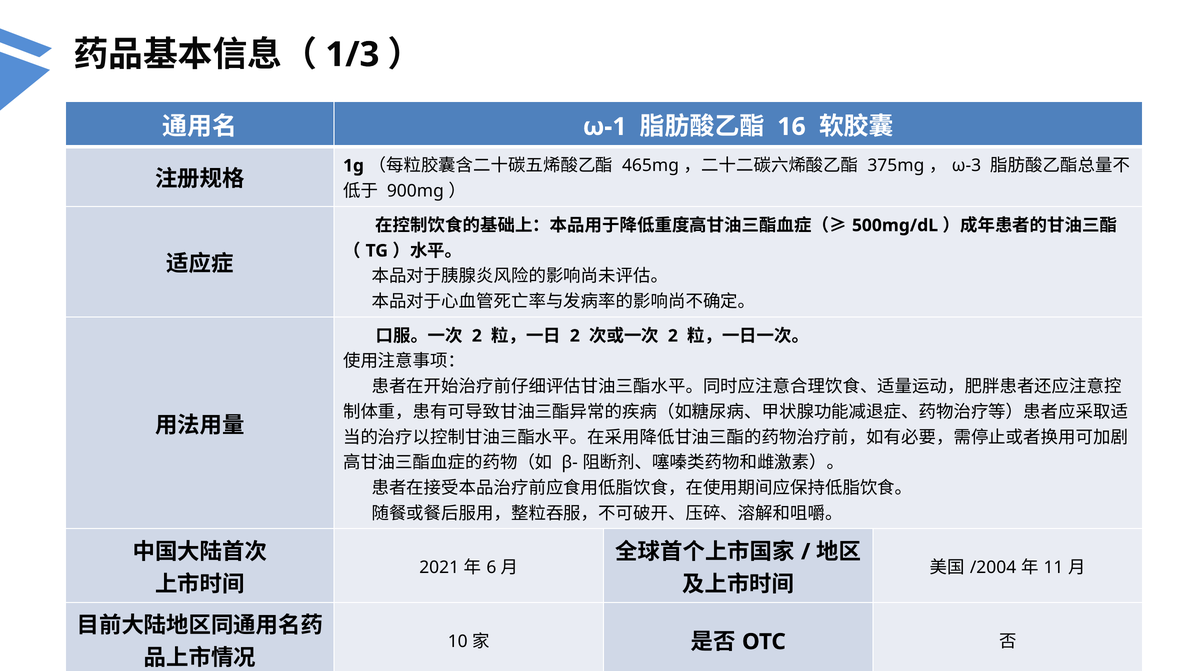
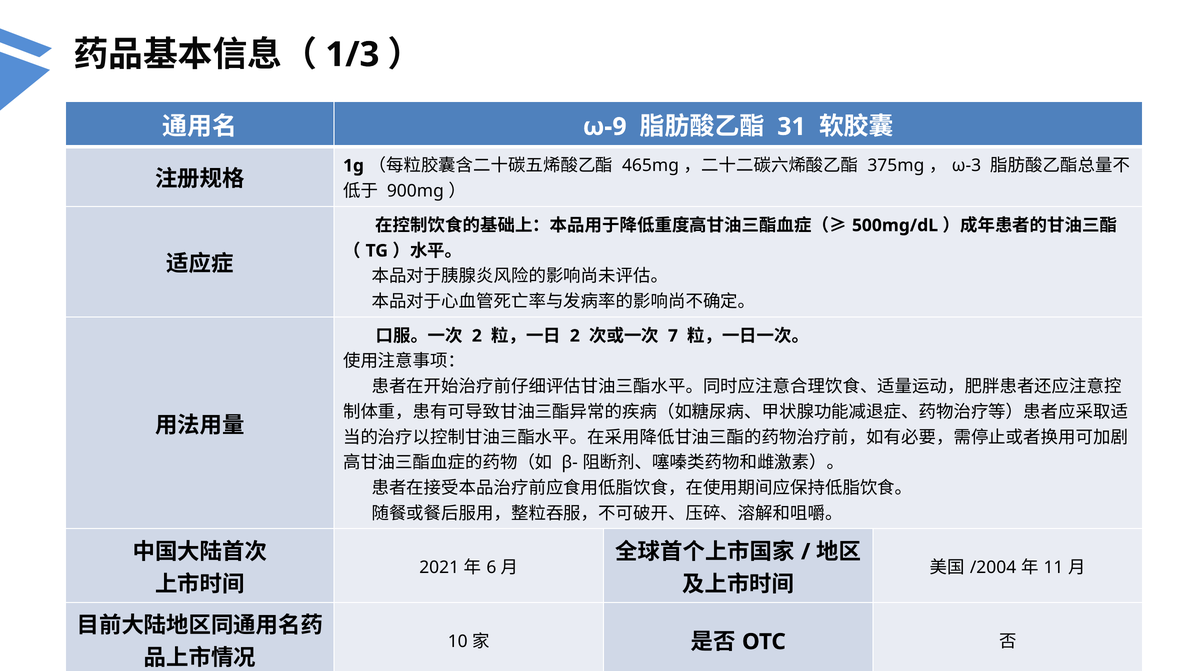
ω-1: ω-1 -> ω-9
16: 16 -> 31
2 at (673, 336): 2 -> 7
